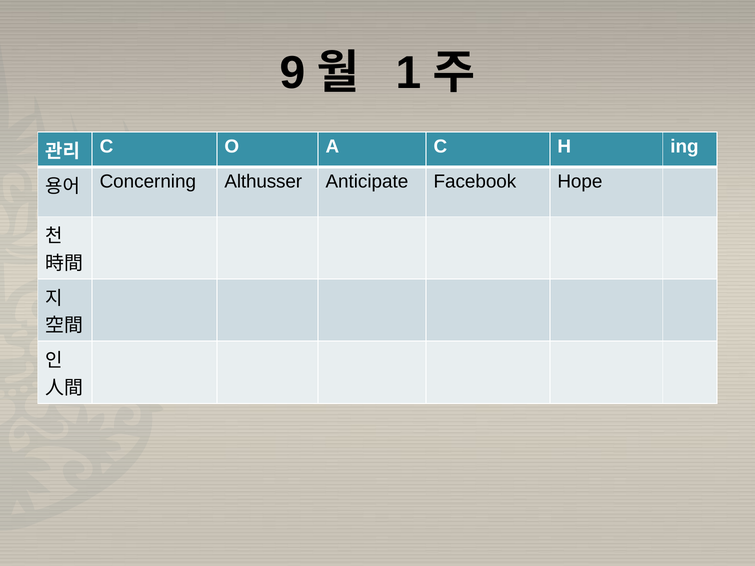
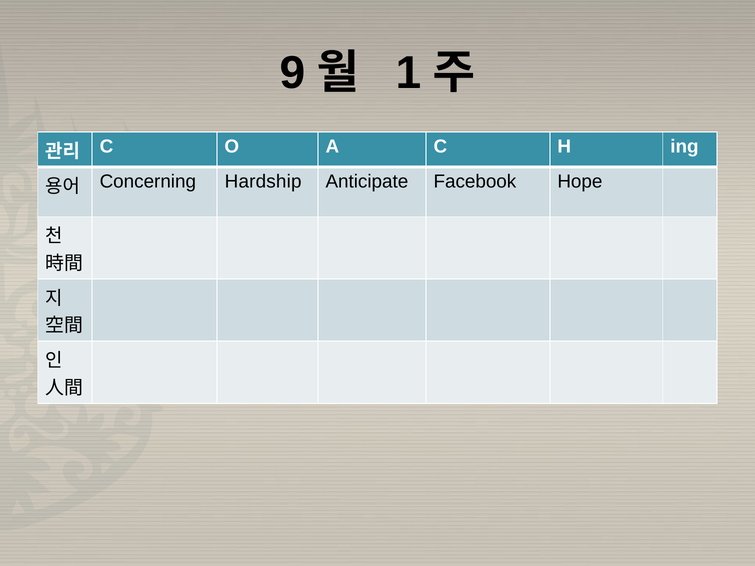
Althusser: Althusser -> Hardship
